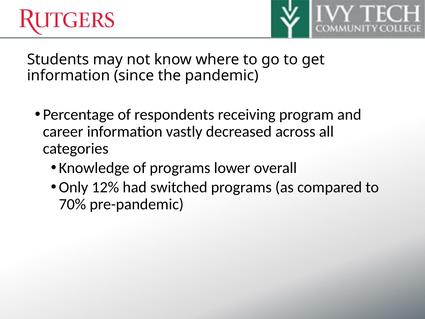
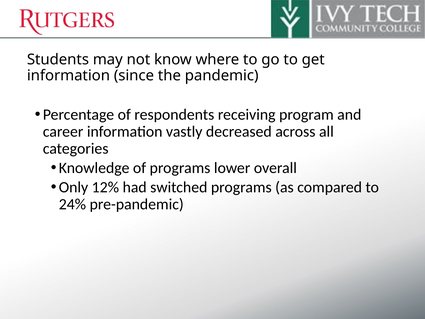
70%: 70% -> 24%
